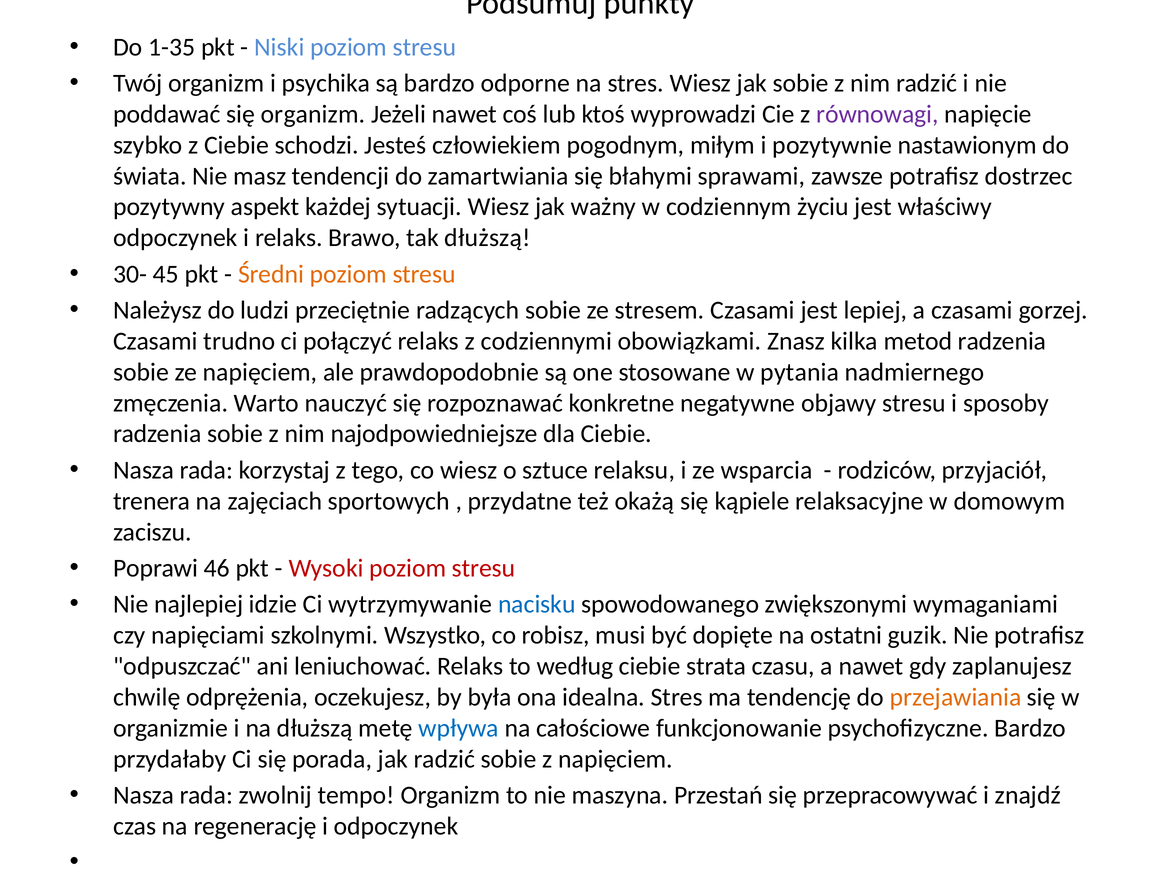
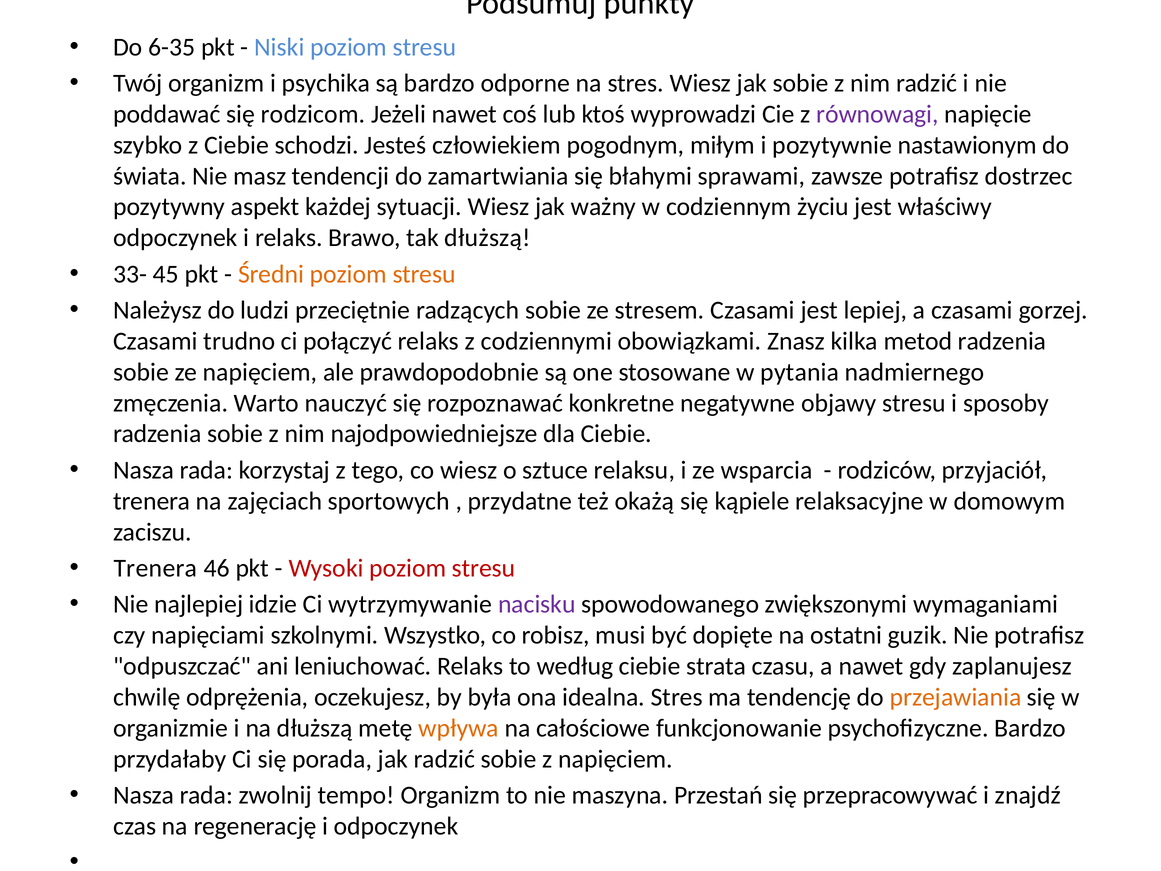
1-35: 1-35 -> 6-35
się organizm: organizm -> rodzicom
30-: 30- -> 33-
Poprawi at (156, 568): Poprawi -> Trenera
nacisku colour: blue -> purple
wpływa colour: blue -> orange
